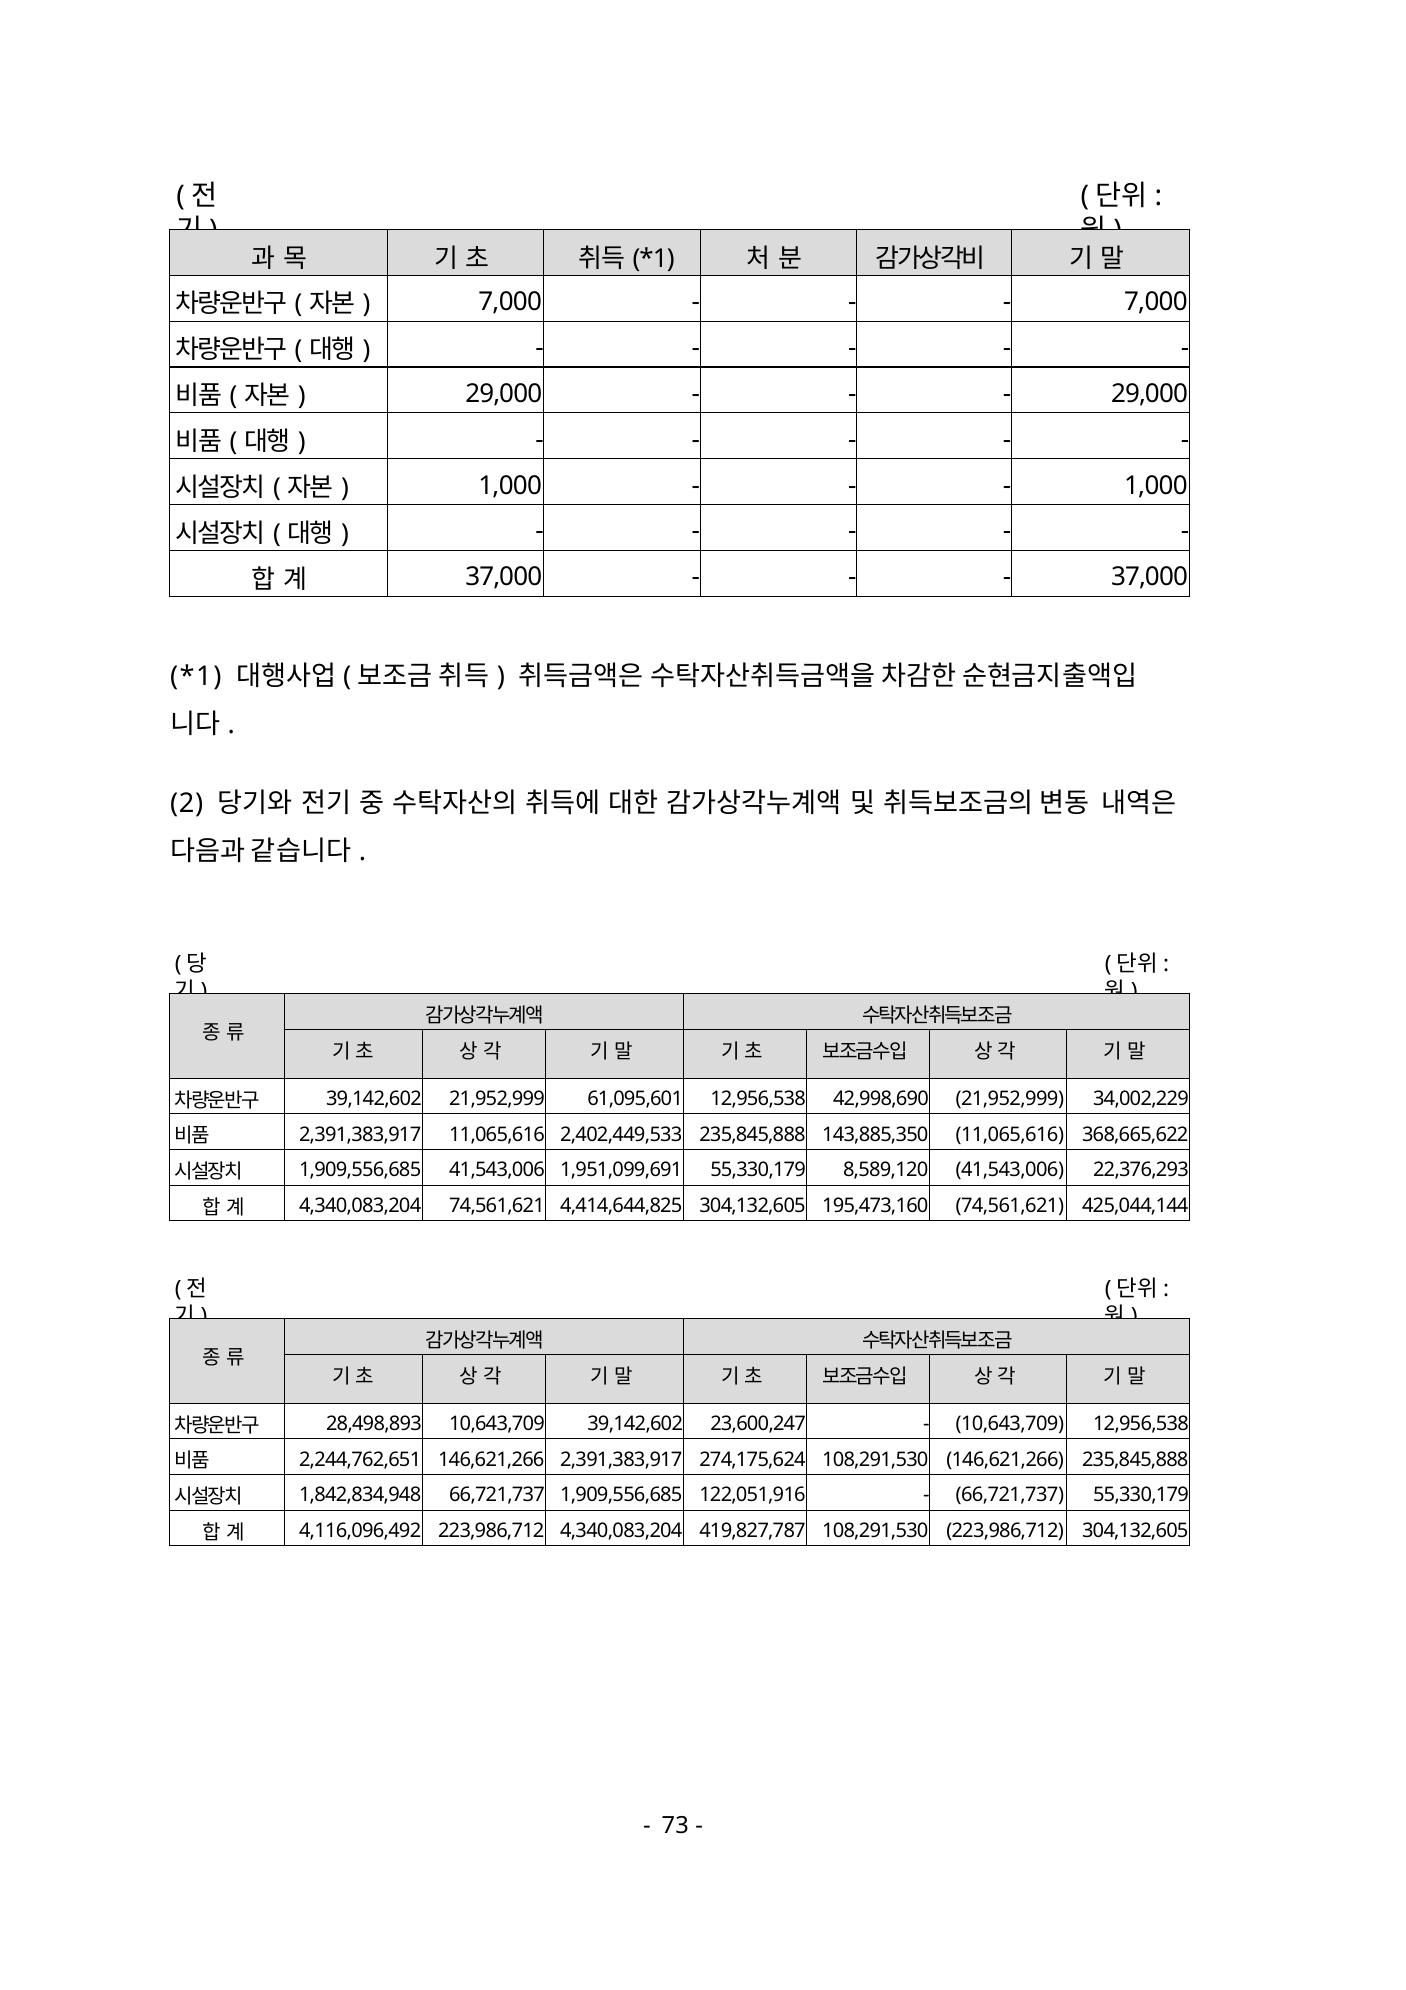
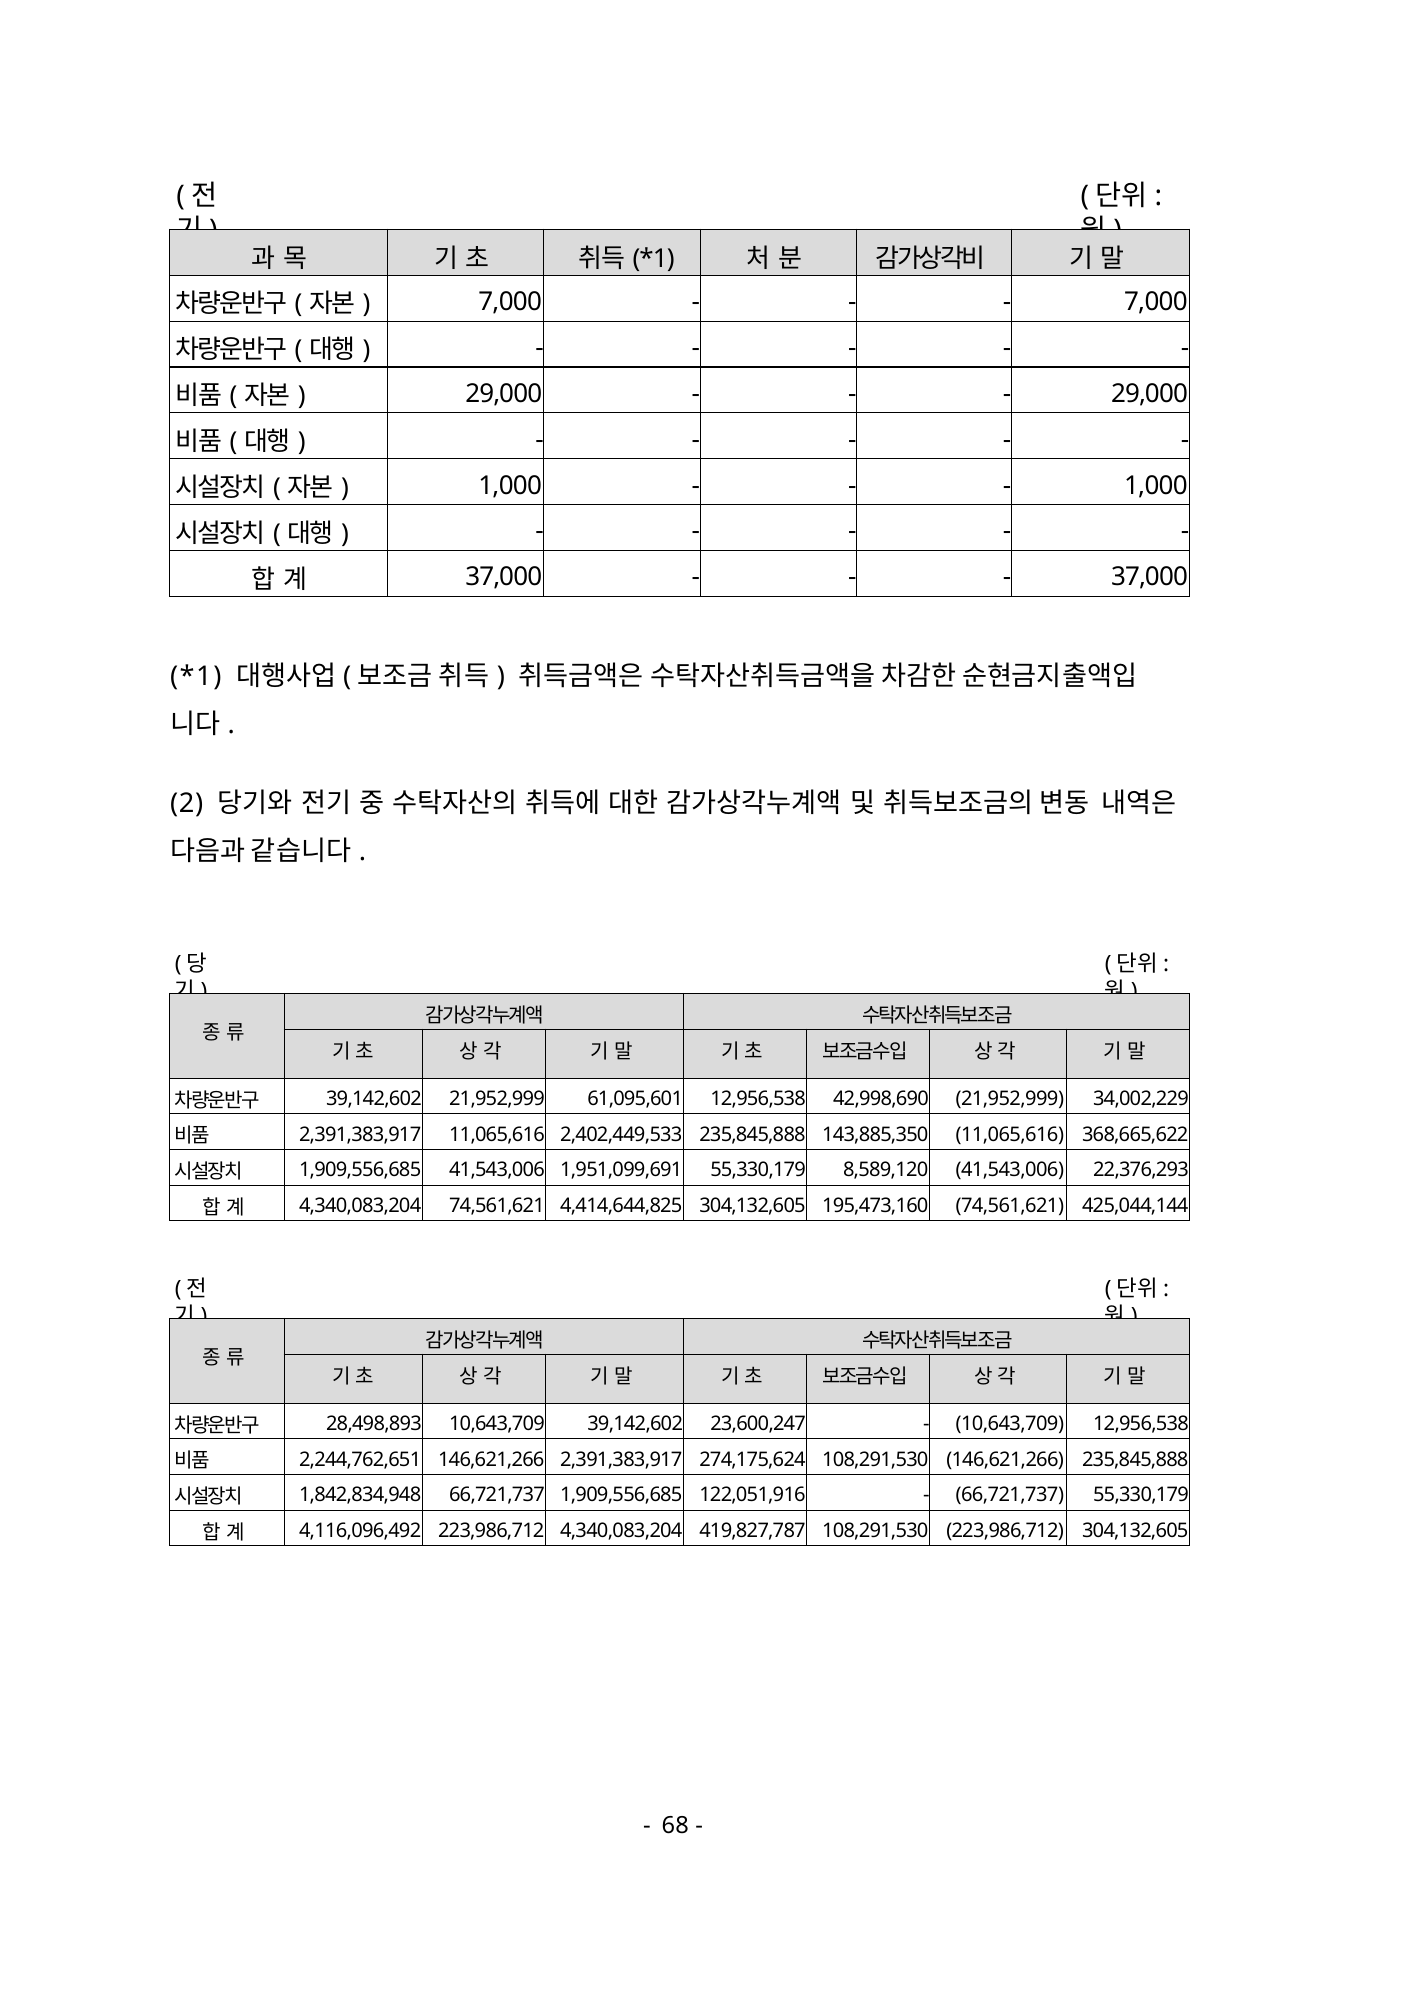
73: 73 -> 68
